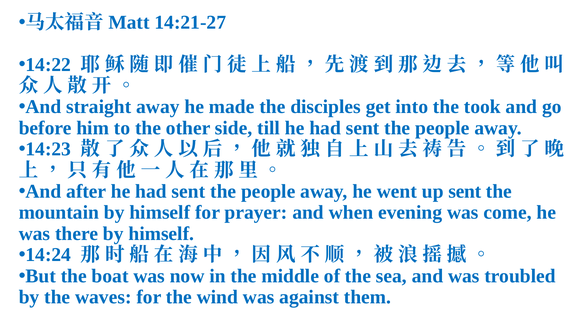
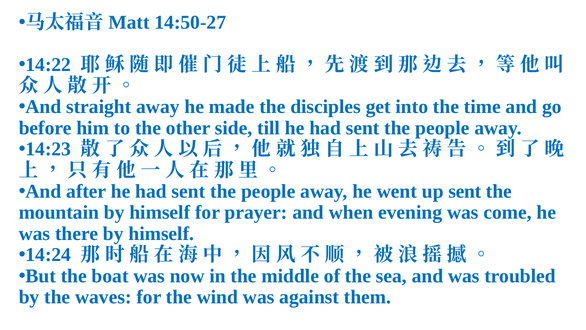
14:21-27: 14:21-27 -> 14:50-27
took: took -> time
